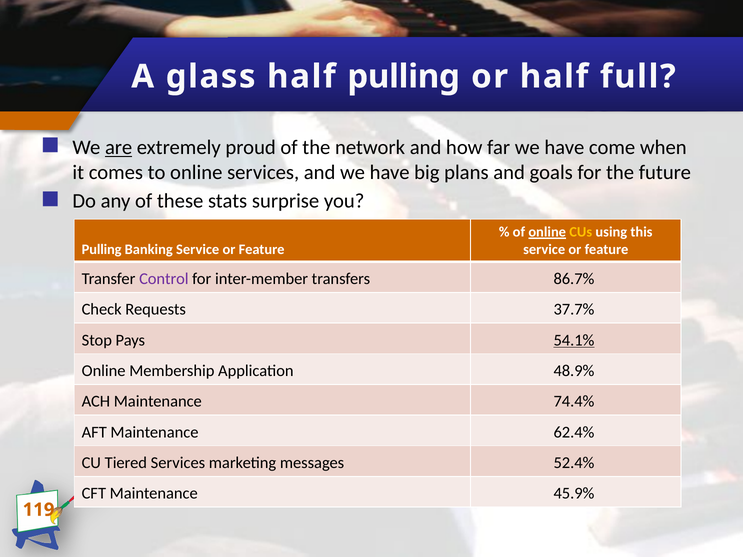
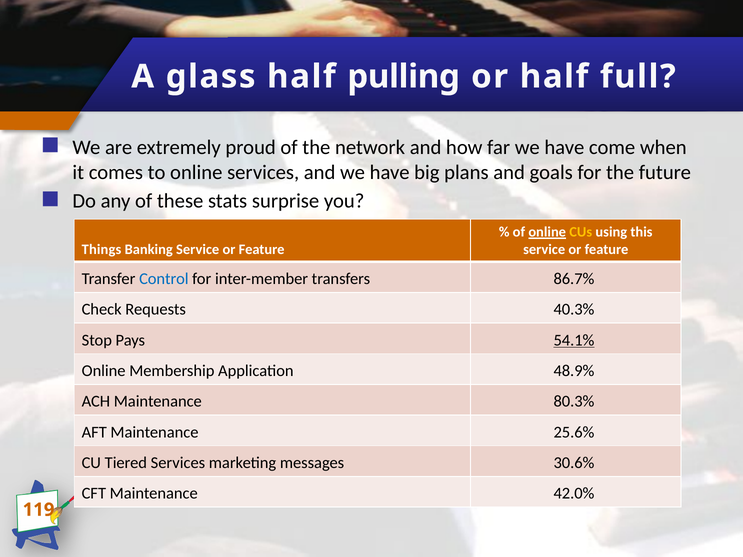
are underline: present -> none
Pulling at (102, 250): Pulling -> Things
Control colour: purple -> blue
37.7%: 37.7% -> 40.3%
74.4%: 74.4% -> 80.3%
62.4%: 62.4% -> 25.6%
52.4%: 52.4% -> 30.6%
45.9%: 45.9% -> 42.0%
